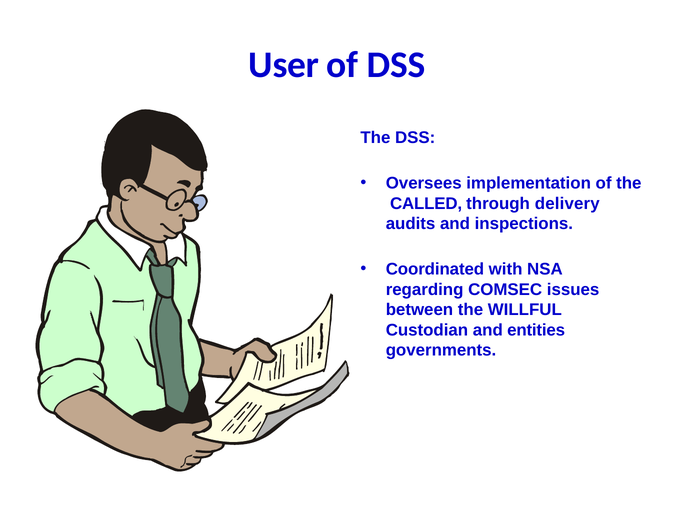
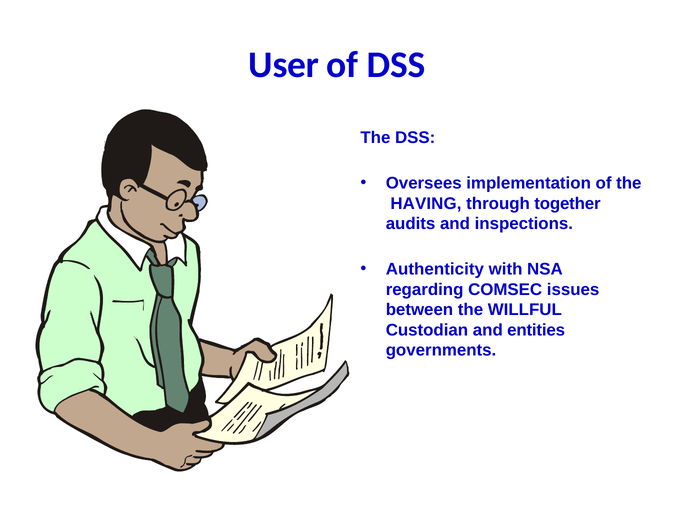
CALLED: CALLED -> HAVING
delivery: delivery -> together
Coordinated: Coordinated -> Authenticity
